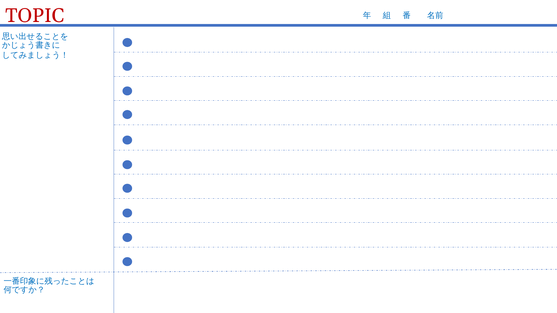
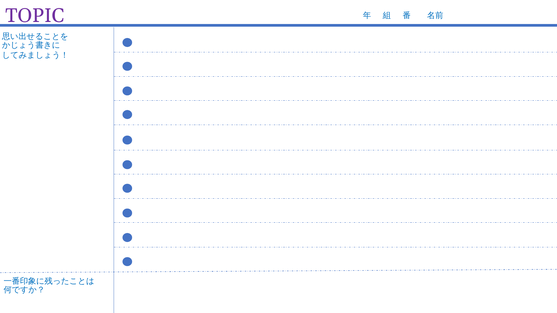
TOPIC colour: red -> purple
